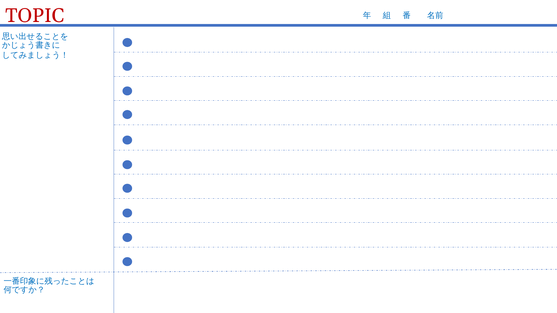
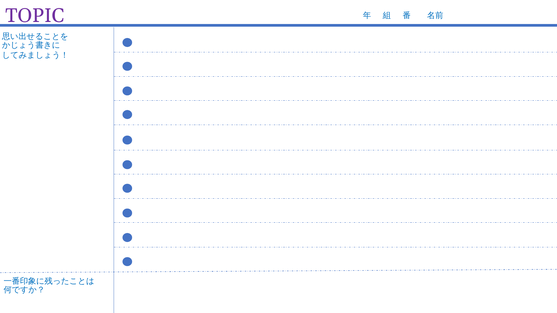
TOPIC colour: red -> purple
